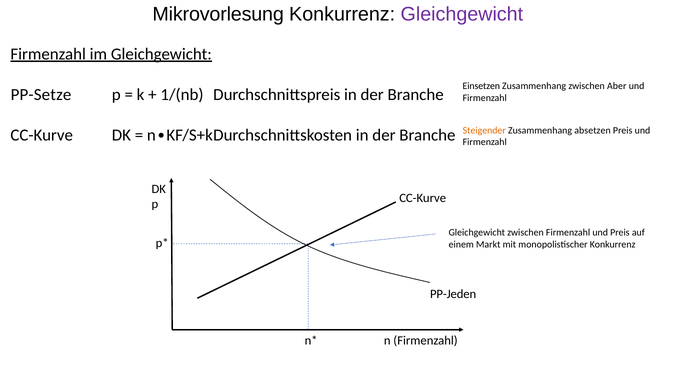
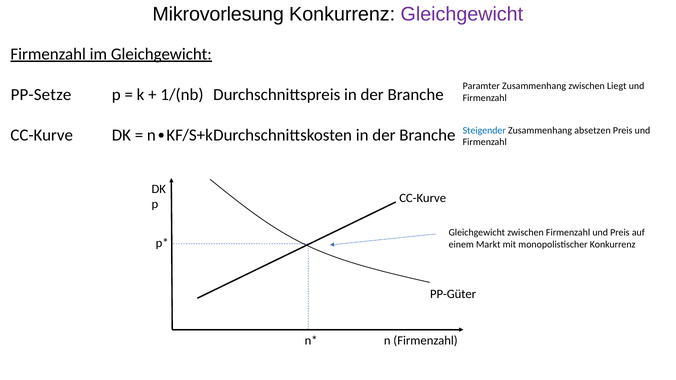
Einsetzen: Einsetzen -> Paramter
Aber: Aber -> Liegt
Steigender colour: orange -> blue
PP-Jeden: PP-Jeden -> PP-Güter
